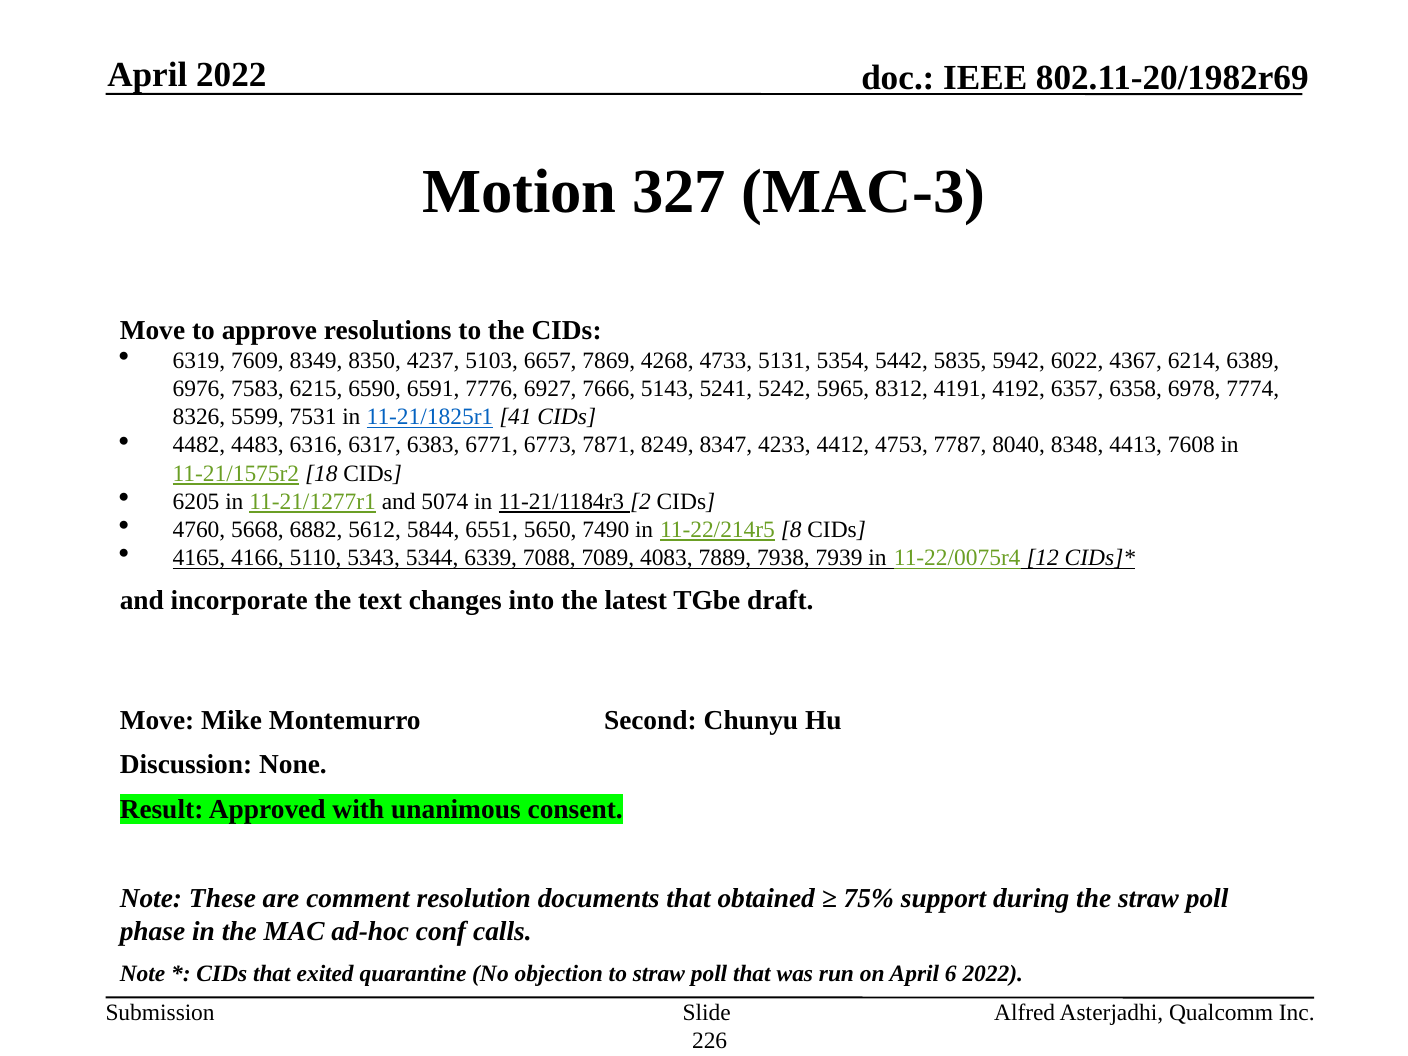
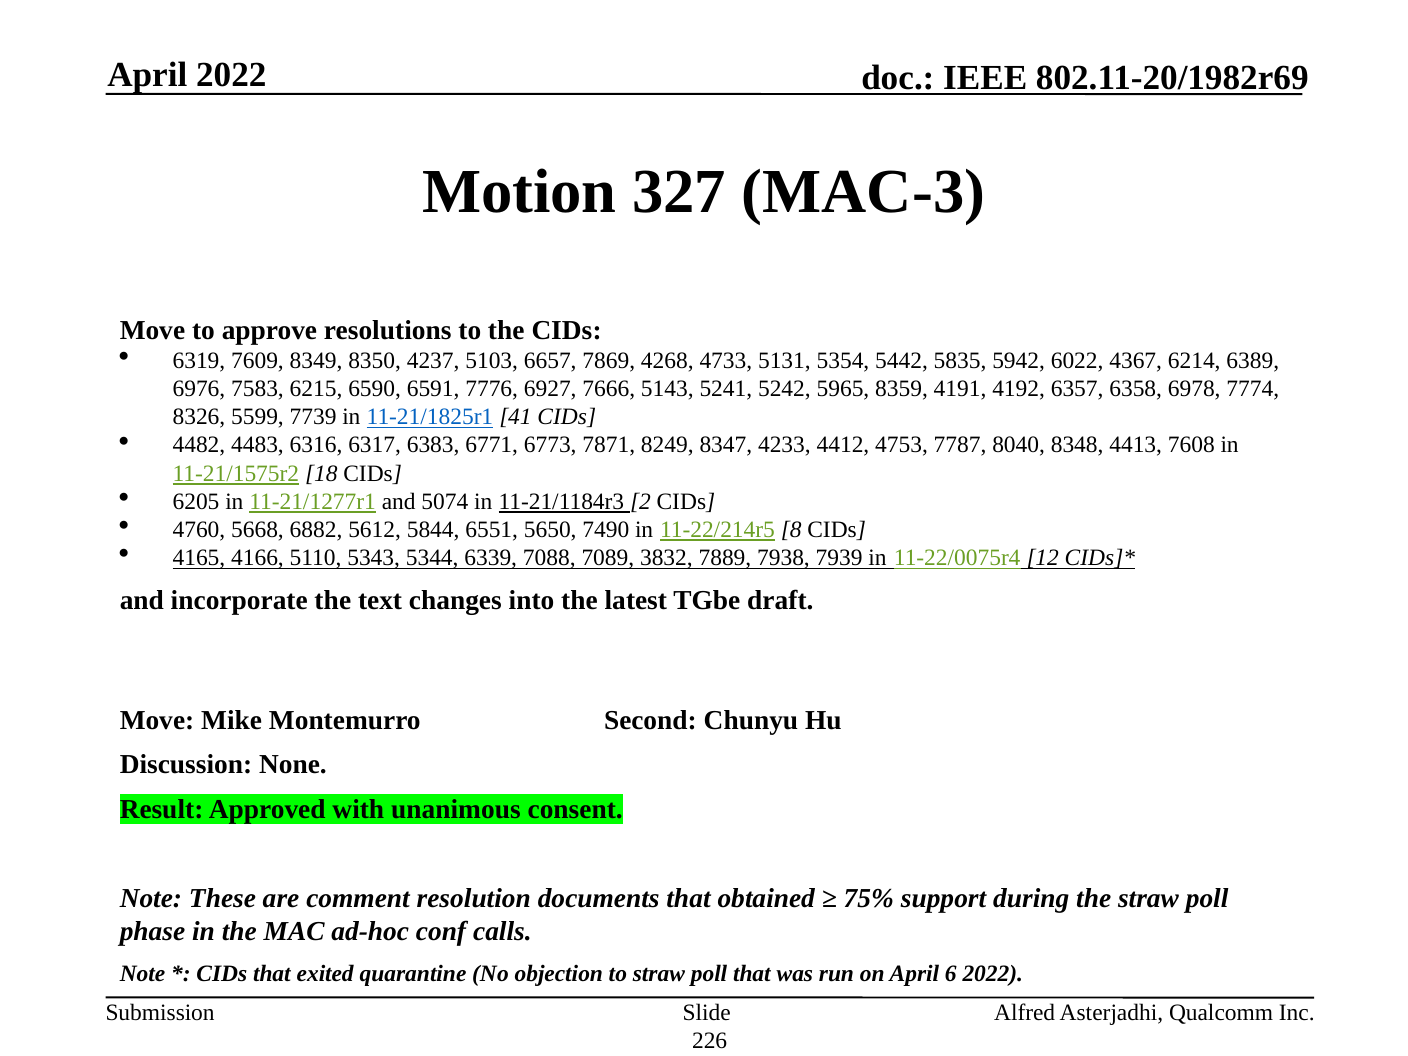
8312: 8312 -> 8359
7531: 7531 -> 7739
4083: 4083 -> 3832
